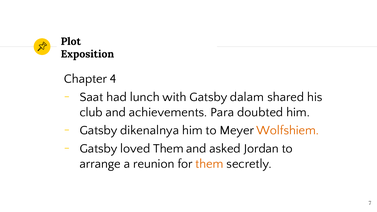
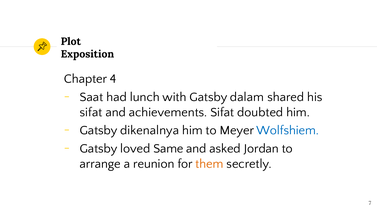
club at (91, 112): club -> sifat
achievements Para: Para -> Sifat
Wolfshiem colour: orange -> blue
loved Them: Them -> Same
